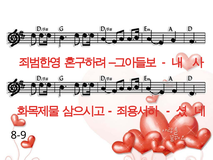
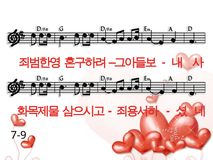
8-9: 8-9 -> 7-9
